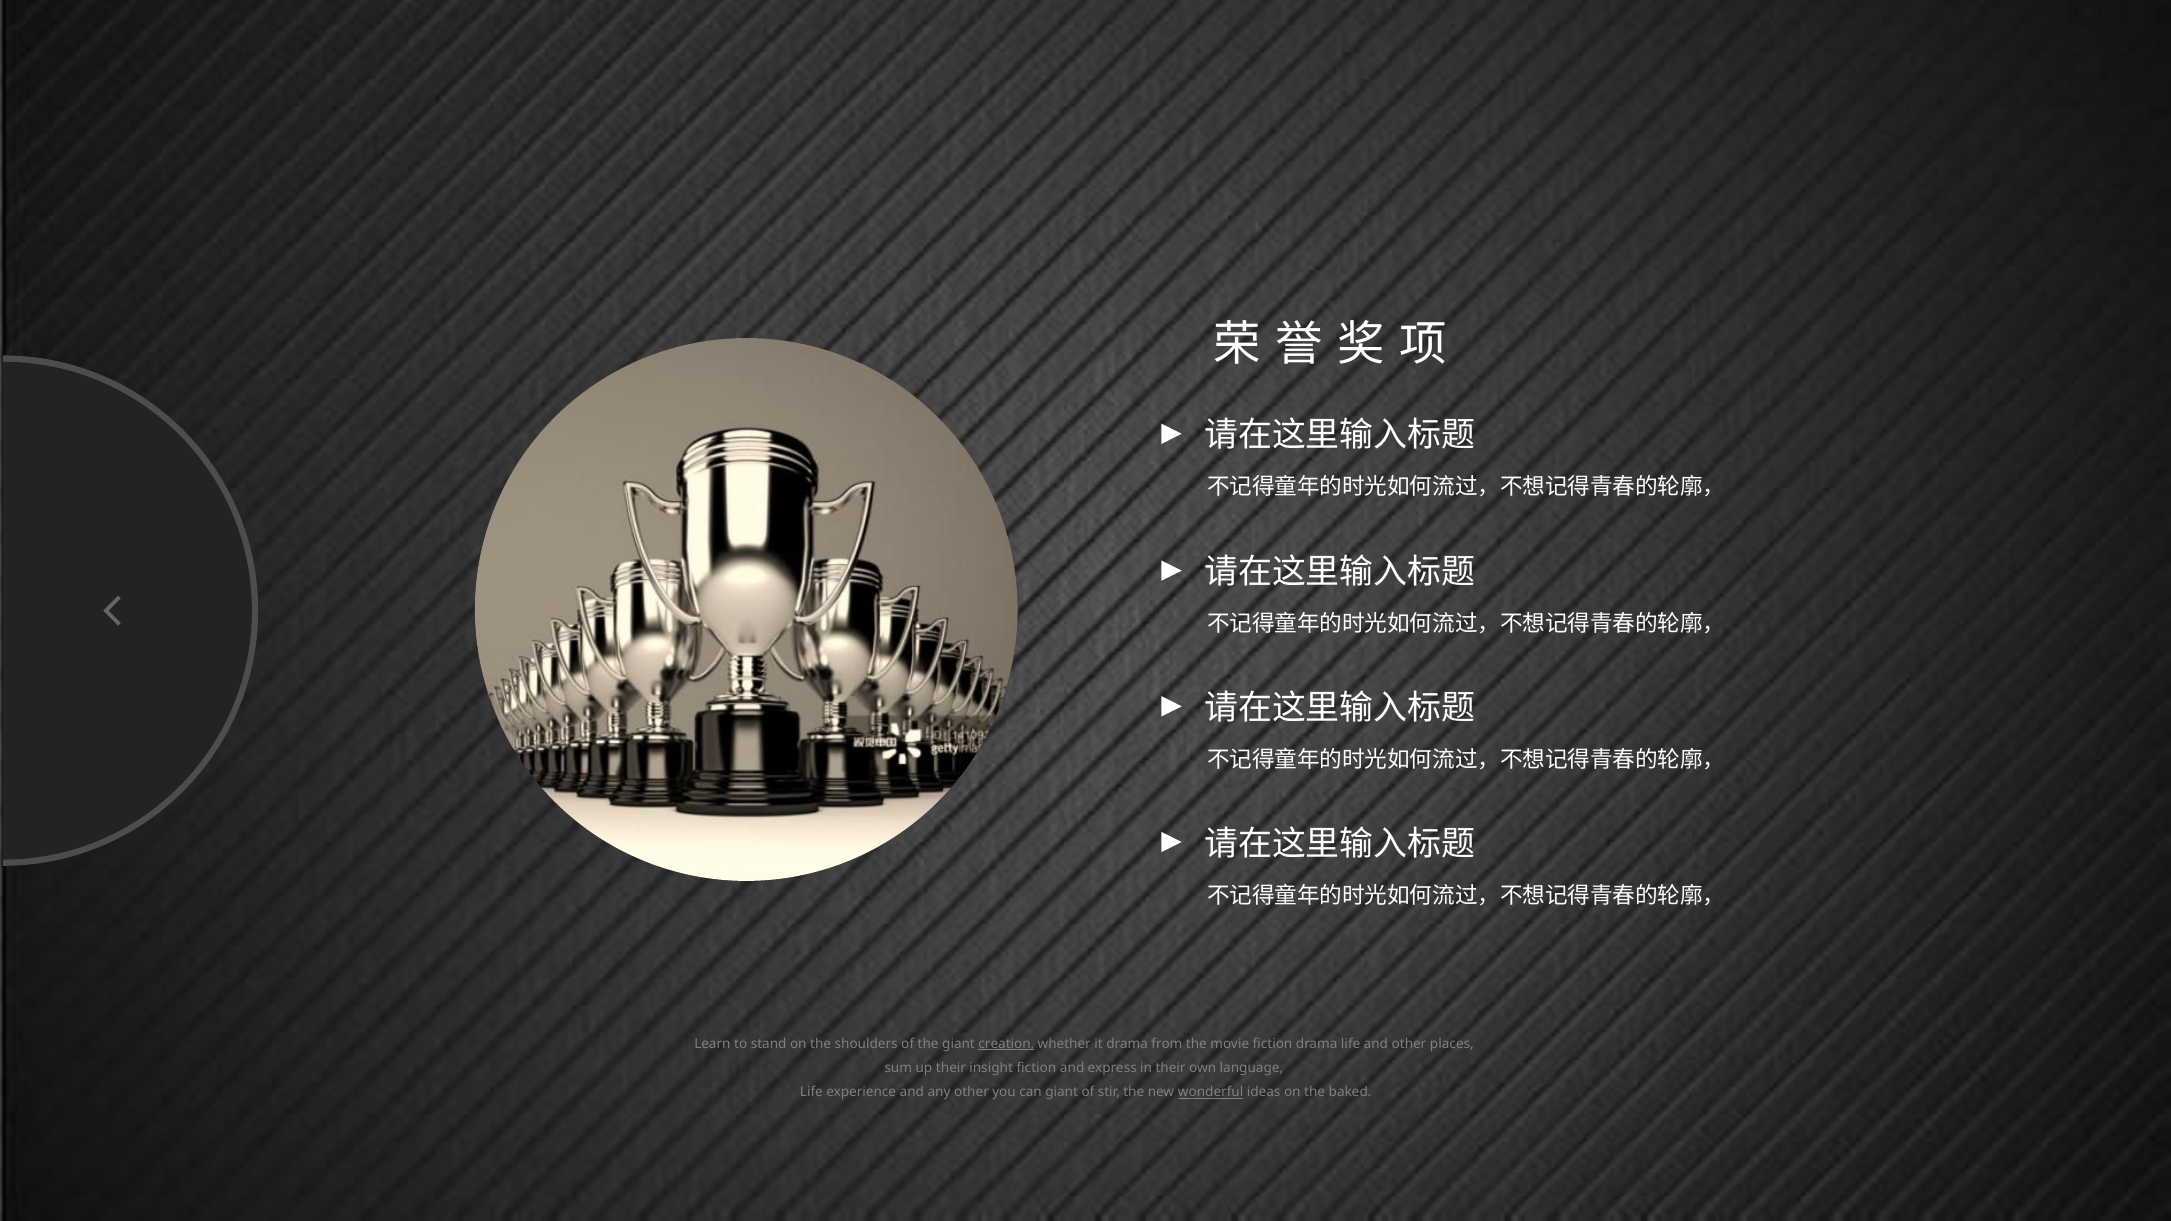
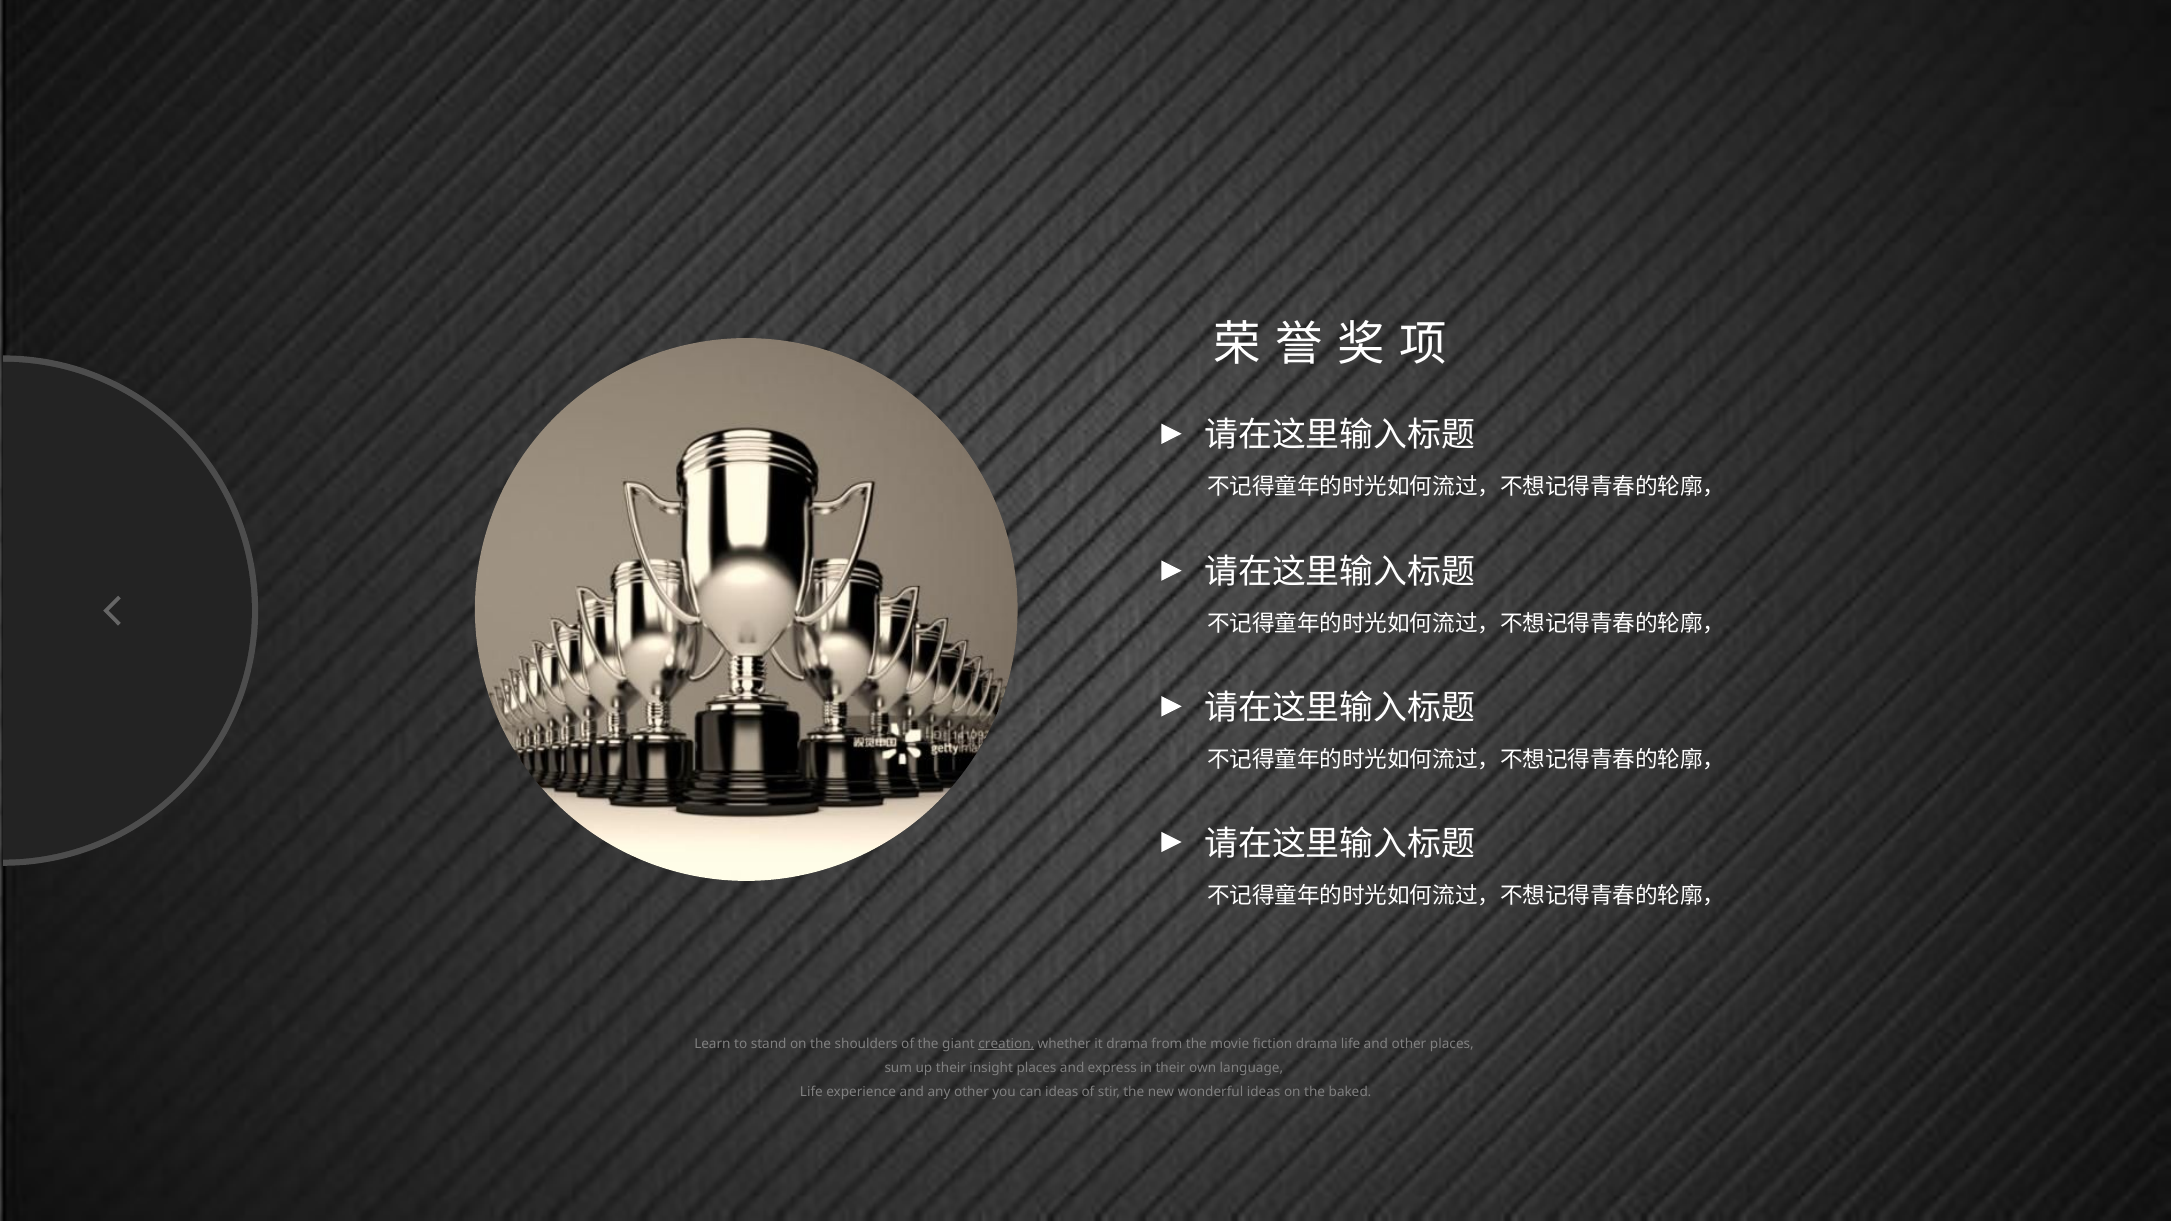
insight fiction: fiction -> places
can giant: giant -> ideas
wonderful underline: present -> none
